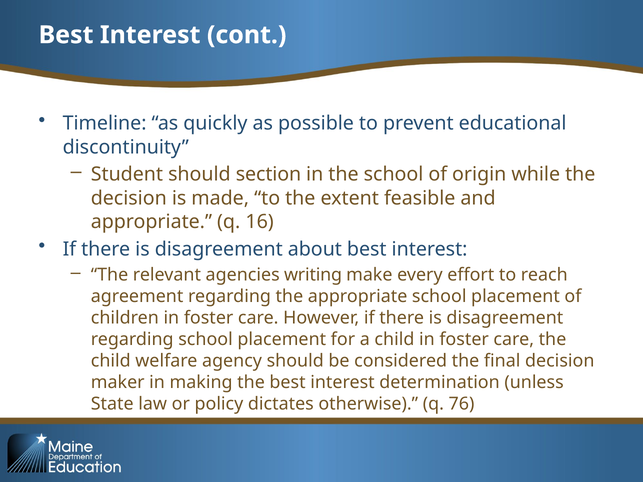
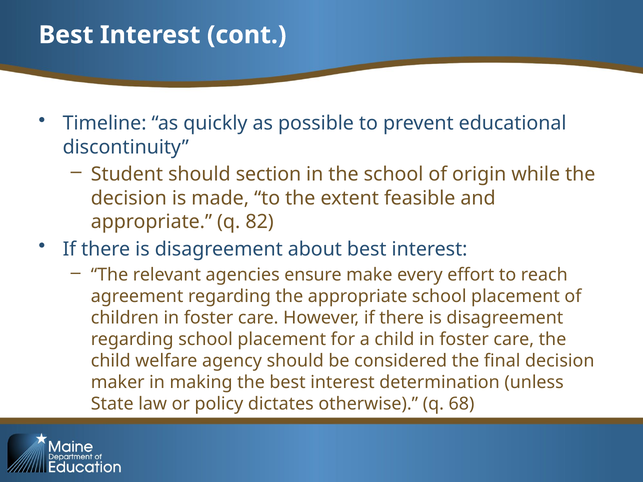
16: 16 -> 82
writing: writing -> ensure
76: 76 -> 68
